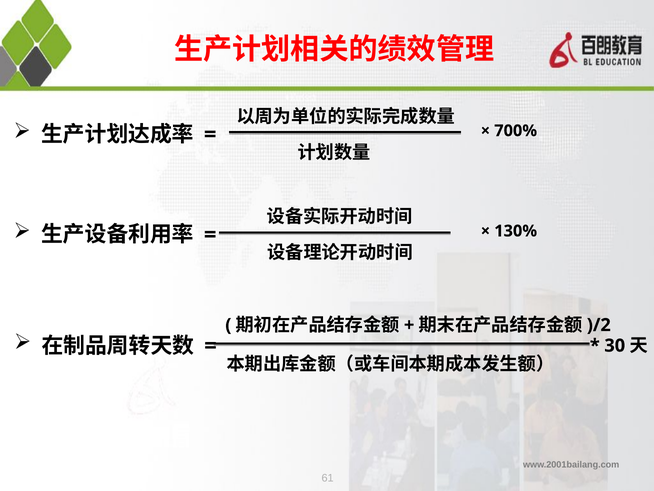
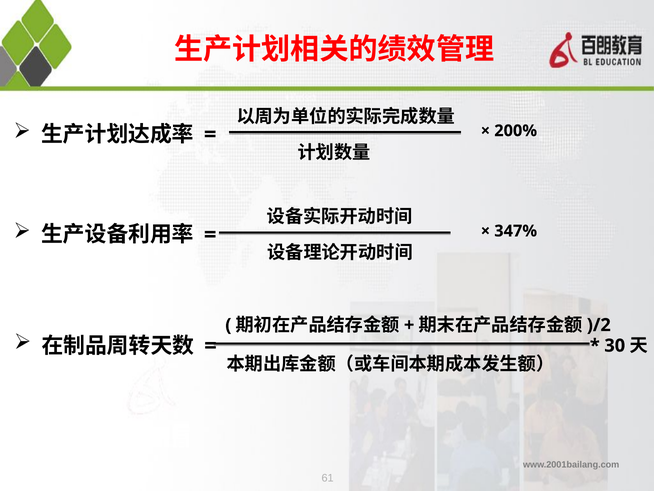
700%: 700% -> 200%
130%: 130% -> 347%
